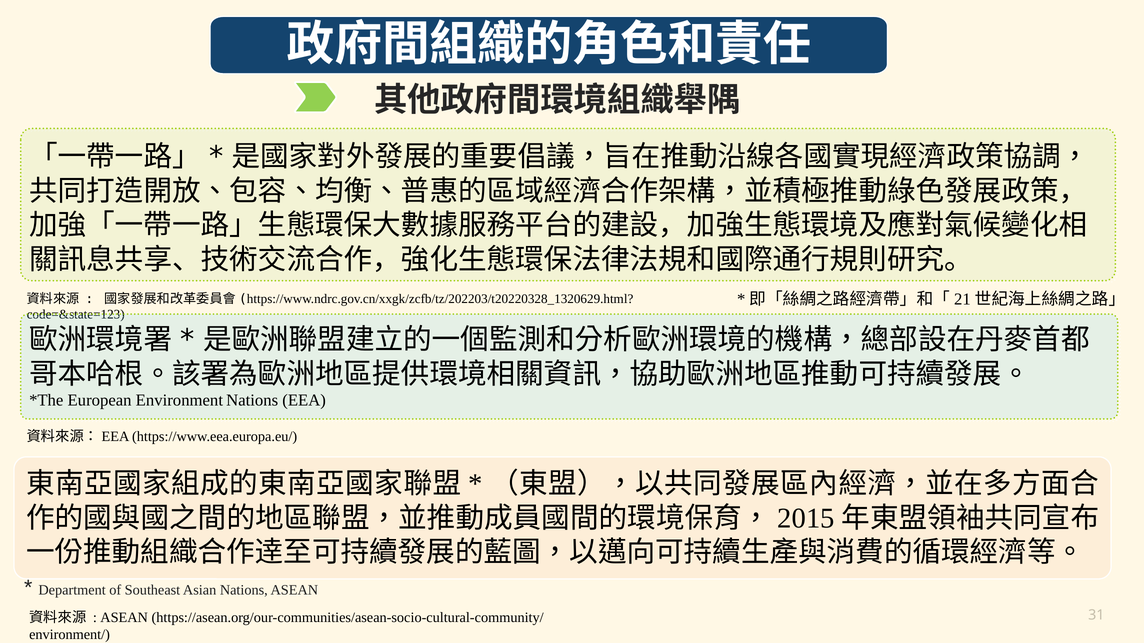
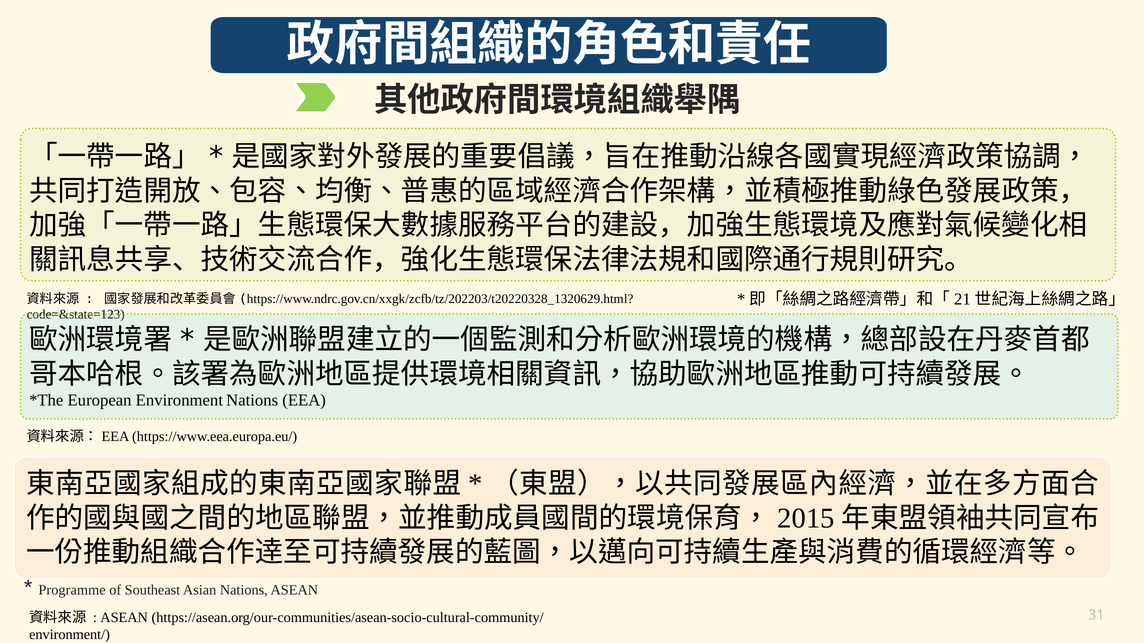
Department: Department -> Programme
